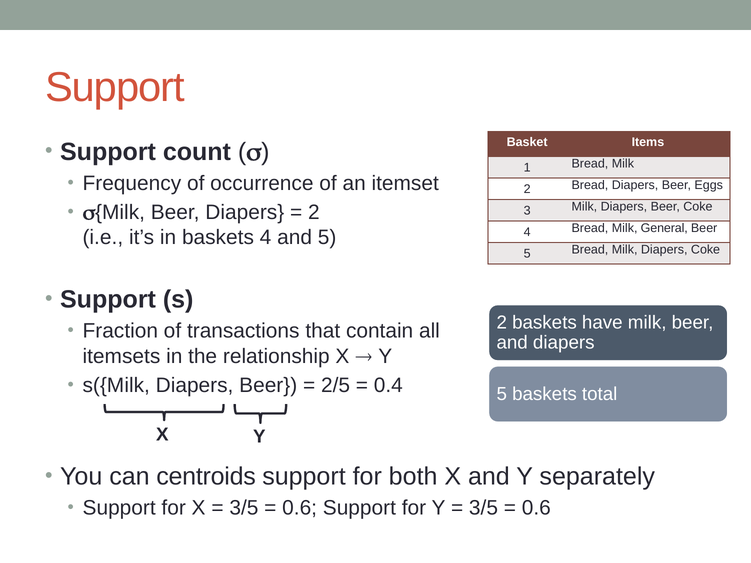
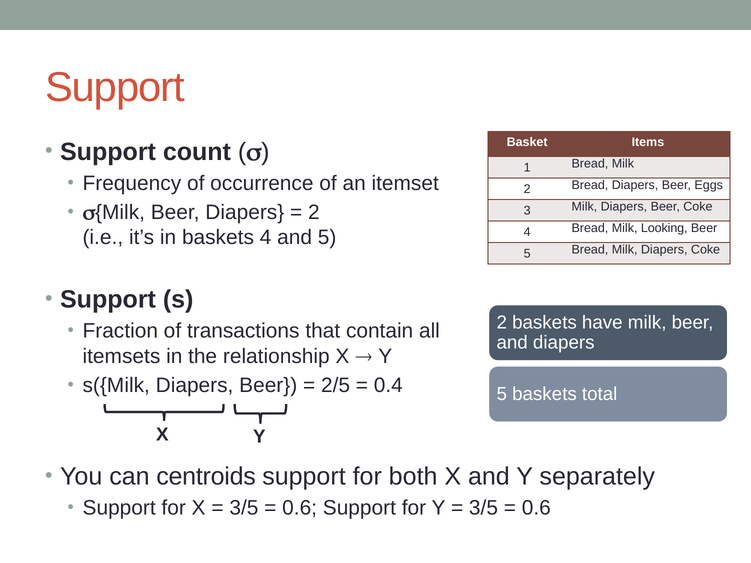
General: General -> Looking
